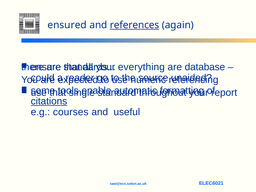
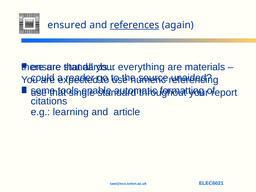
database: database -> materials
citations underline: present -> none
courses: courses -> learning
useful: useful -> article
